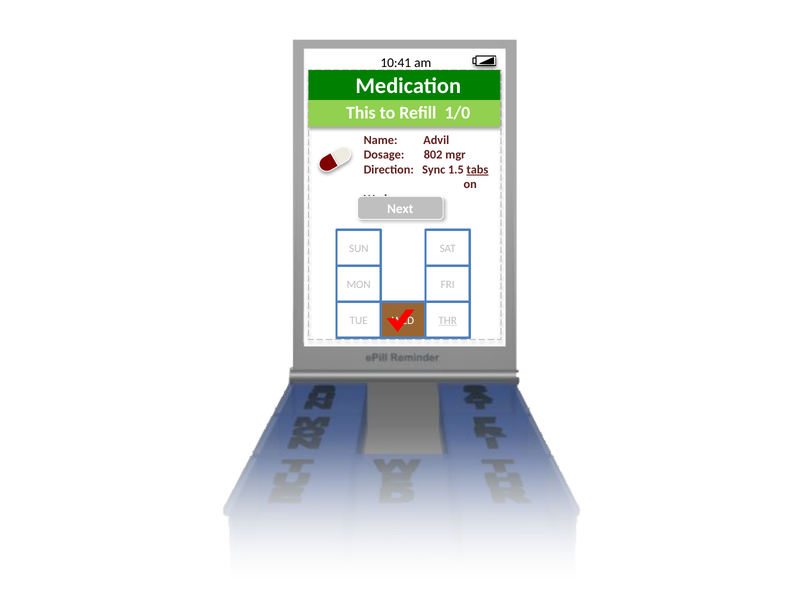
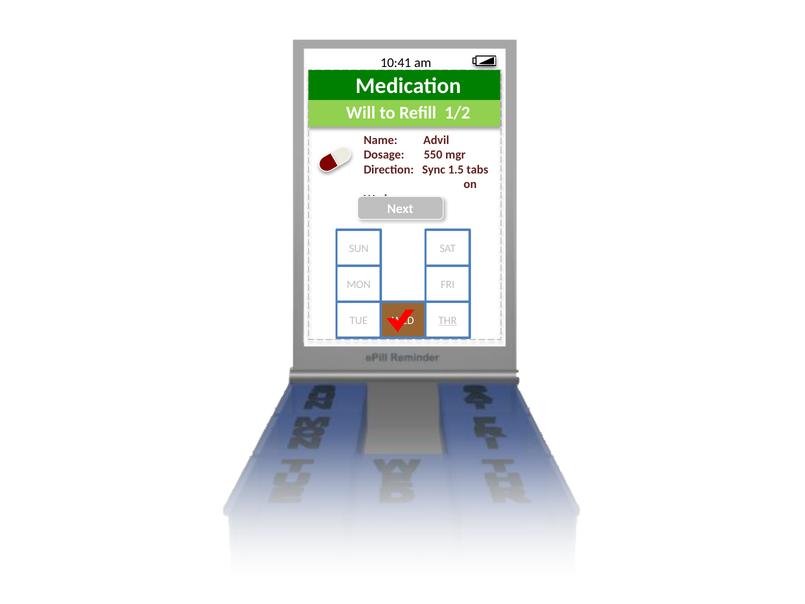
This: This -> Will
1/0: 1/0 -> 1/2
802: 802 -> 550
tabs underline: present -> none
